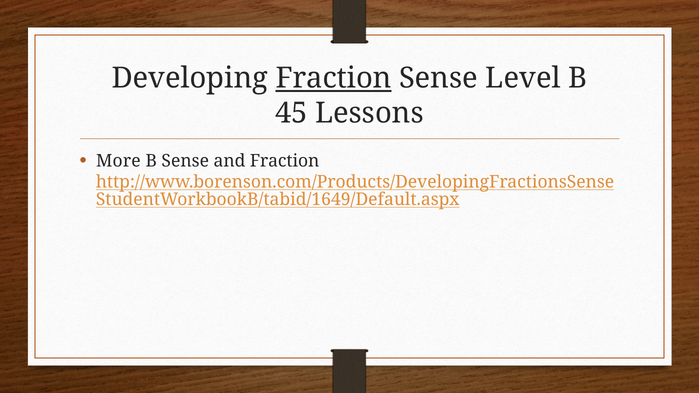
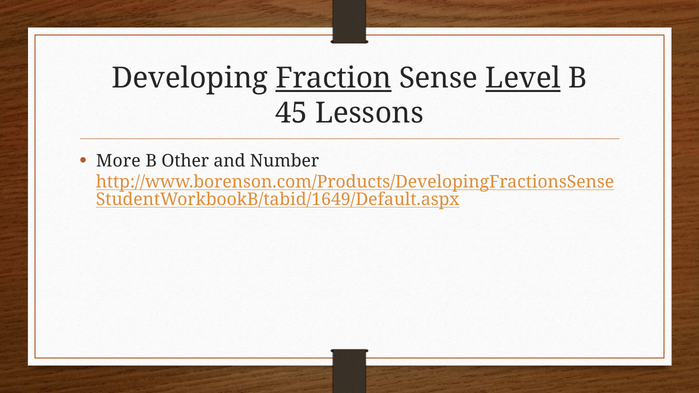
Level underline: none -> present
B Sense: Sense -> Other
and Fraction: Fraction -> Number
